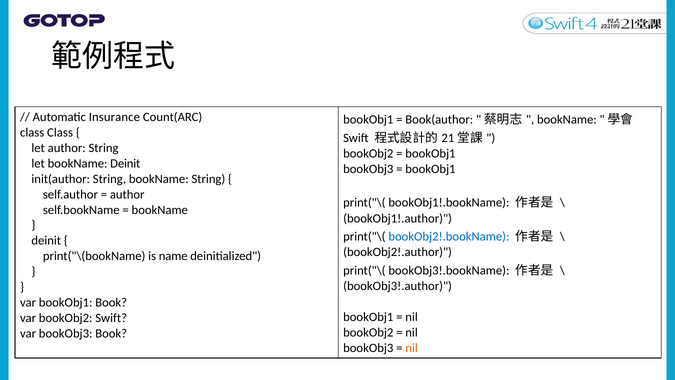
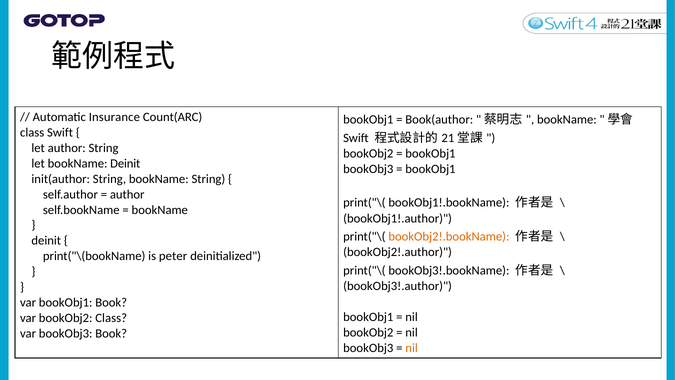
class Class: Class -> Swift
bookObj2!.bookName colour: blue -> orange
name: name -> peter
bookObj2 Swift: Swift -> Class
